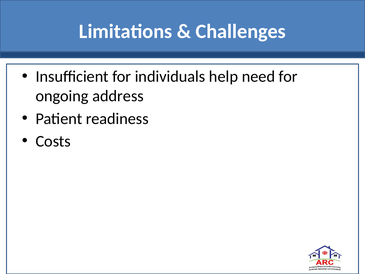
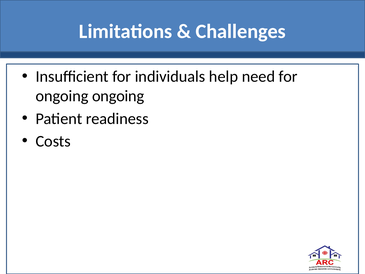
ongoing address: address -> ongoing
